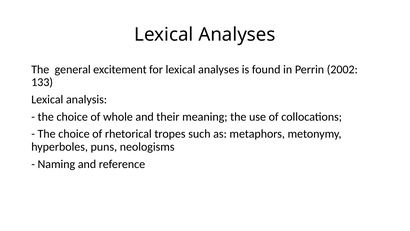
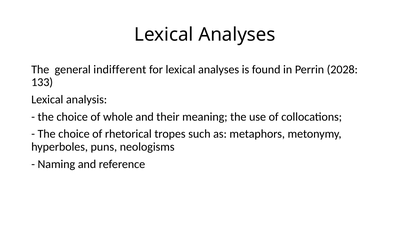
excitement: excitement -> indifferent
2002: 2002 -> 2028
